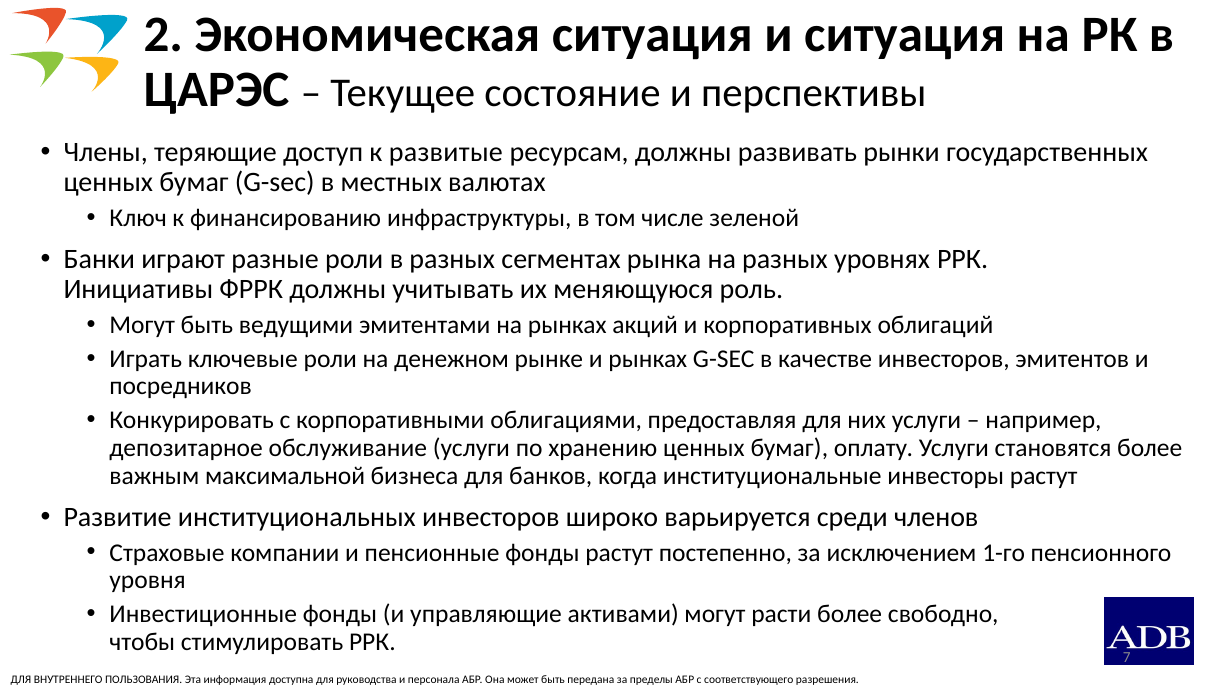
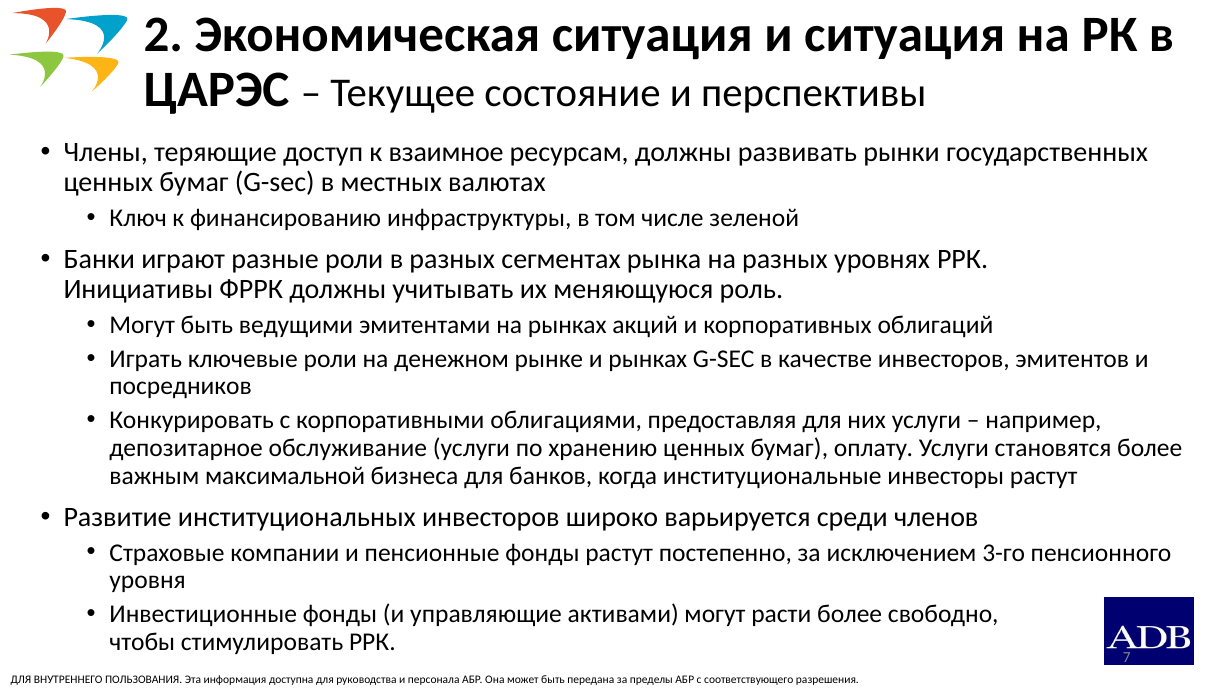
развитые: развитые -> взаимное
1-го: 1-го -> 3-го
